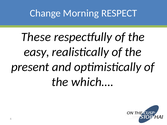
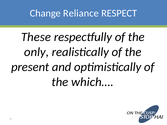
Morning: Morning -> Reliance
easy: easy -> only
